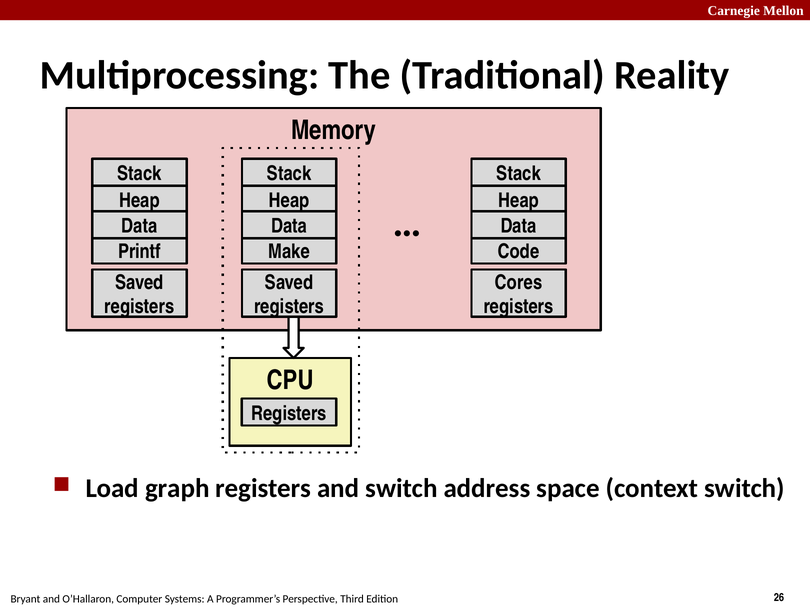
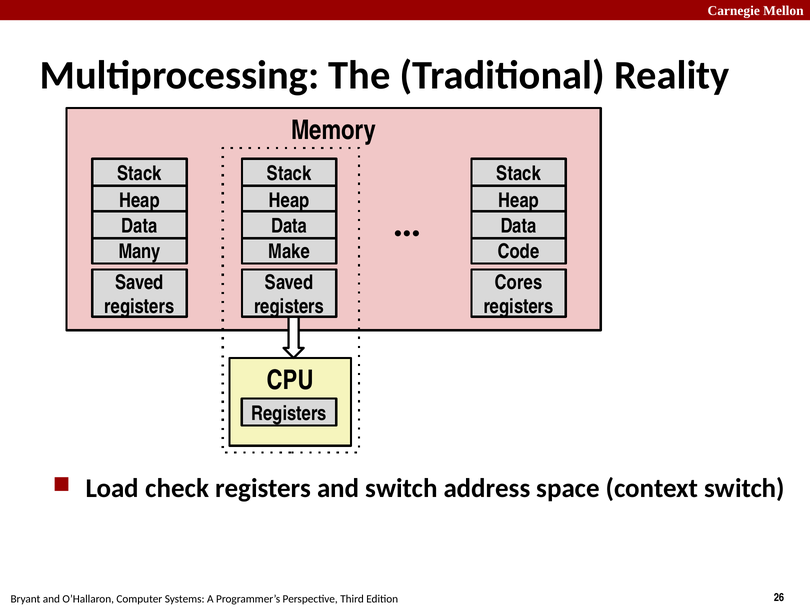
Printf: Printf -> Many
graph: graph -> check
